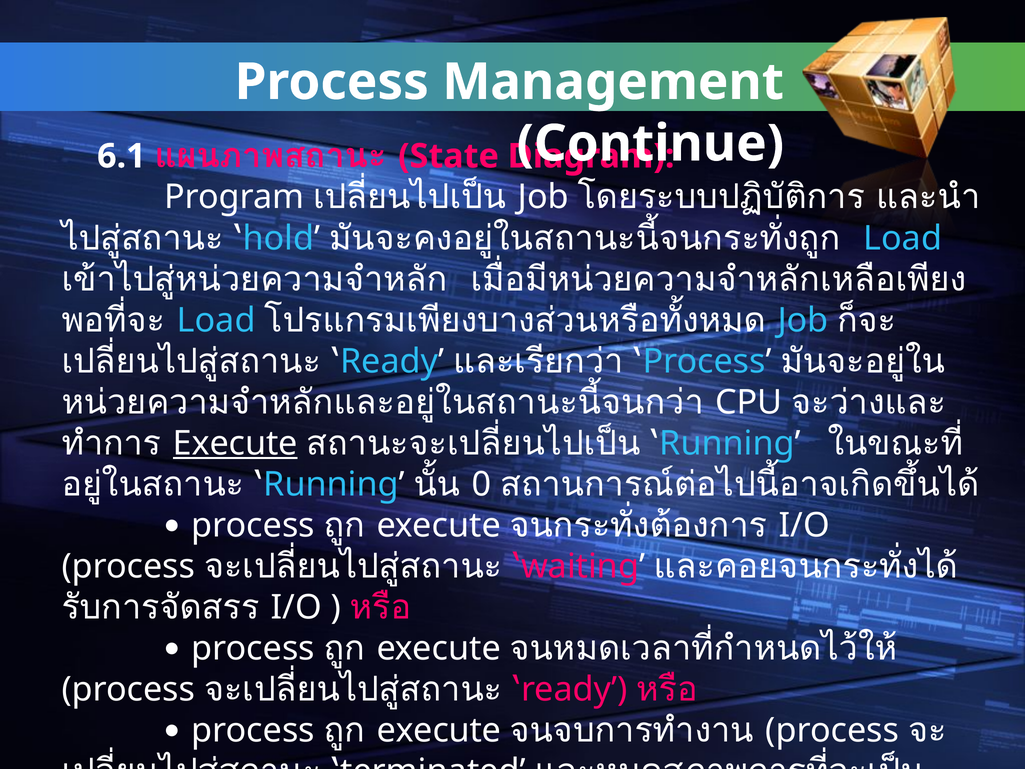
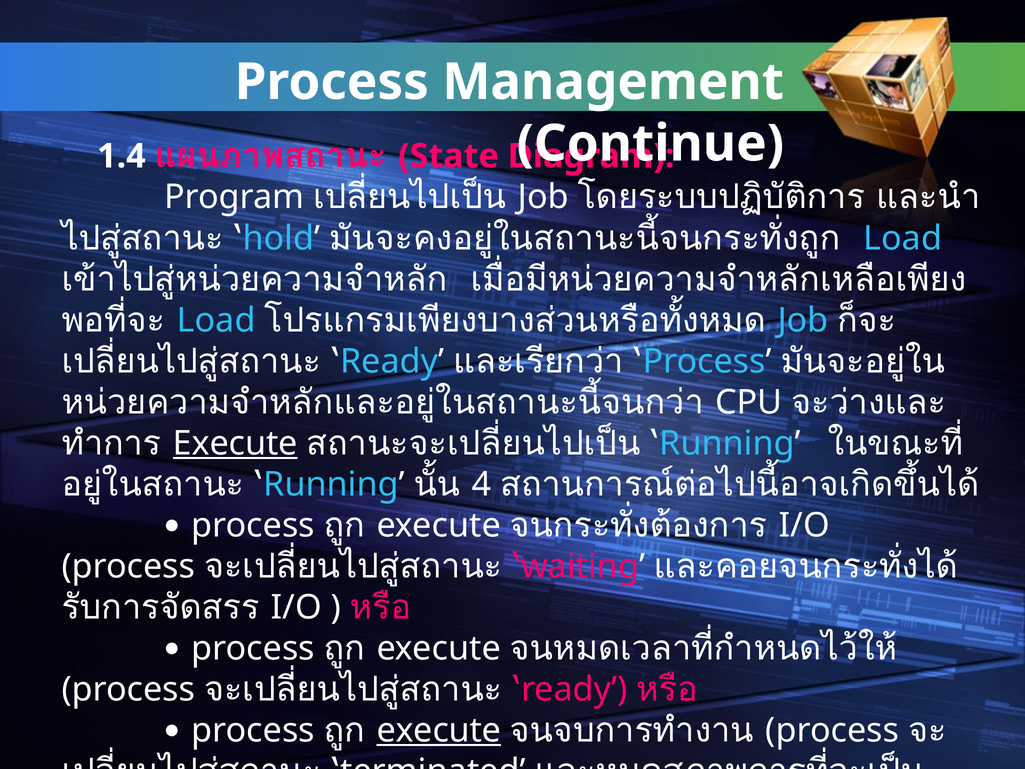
6.1: 6.1 -> 1.4
0: 0 -> 4
execute at (439, 730) underline: none -> present
